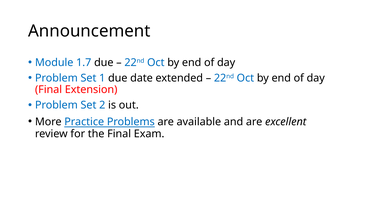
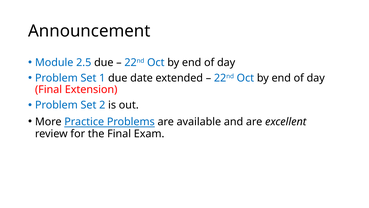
1.7: 1.7 -> 2.5
